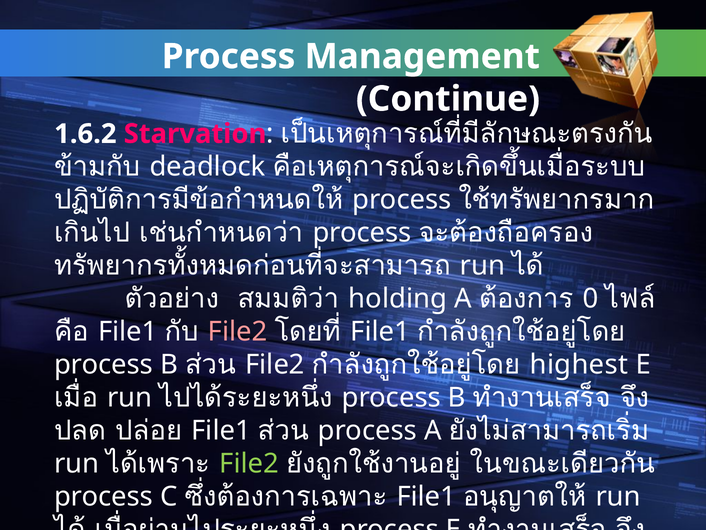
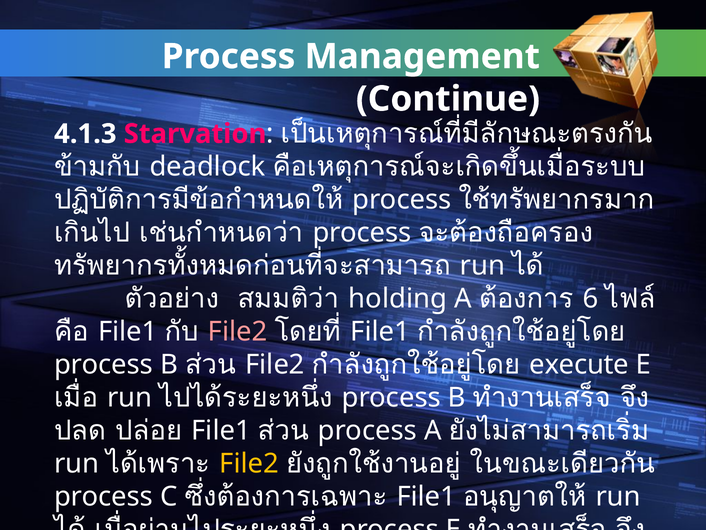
1.6.2: 1.6.2 -> 4.1.3
0: 0 -> 6
highest: highest -> execute
File2 at (249, 463) colour: light green -> yellow
